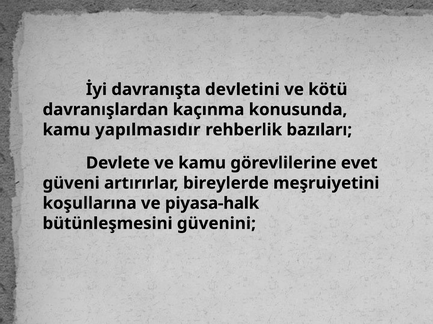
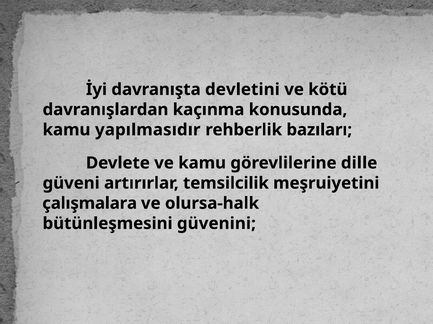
evet: evet -> dille
bireylerde: bireylerde -> temsilcilik
koşullarına: koşullarına -> çalışmalara
piyasa-halk: piyasa-halk -> olursa-halk
